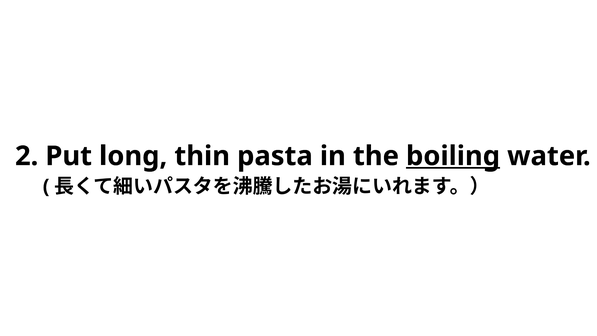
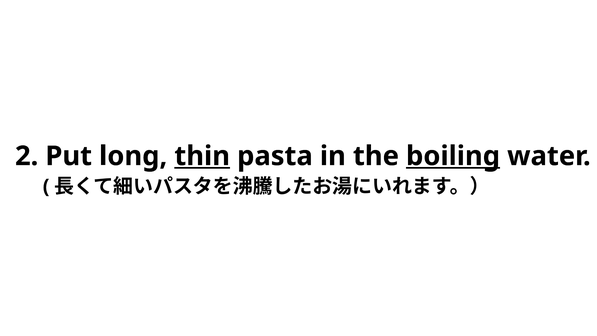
thin underline: none -> present
